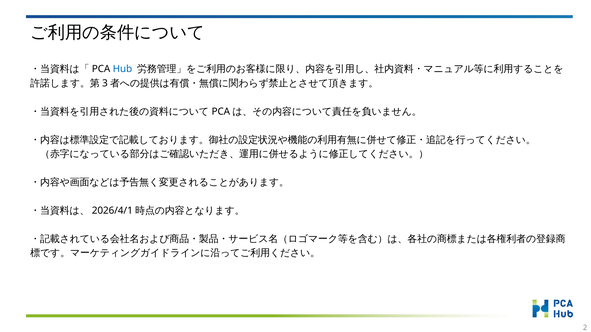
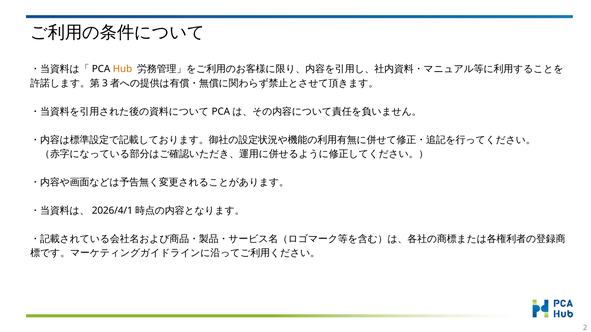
Hub colour: blue -> orange
